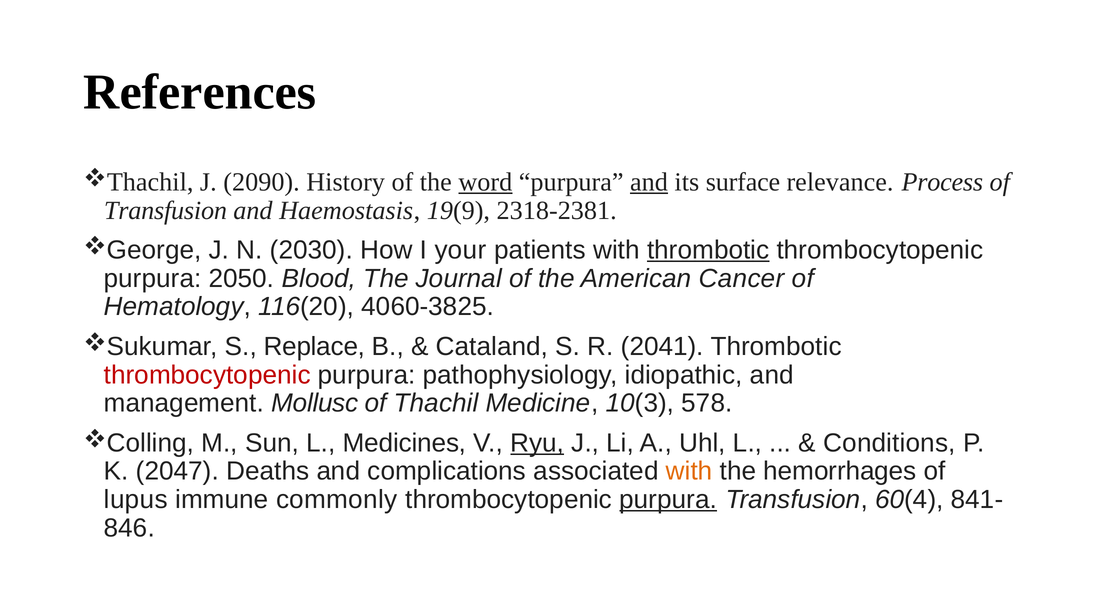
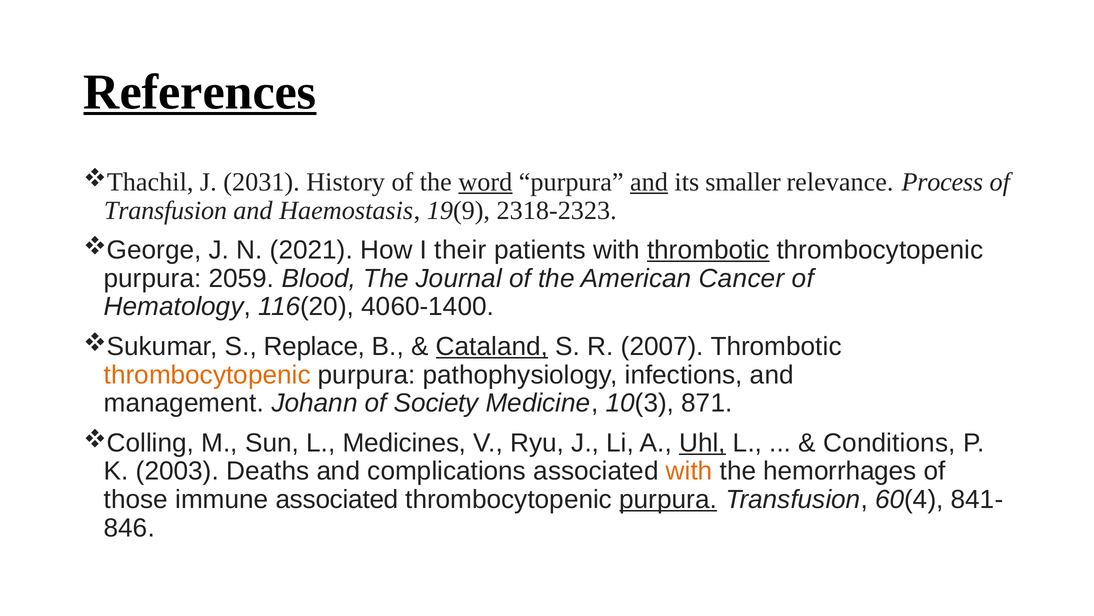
References underline: none -> present
2090: 2090 -> 2031
surface: surface -> smaller
2318-2381: 2318-2381 -> 2318-2323
2030: 2030 -> 2021
your: your -> their
2050: 2050 -> 2059
4060-3825: 4060-3825 -> 4060-1400
Cataland underline: none -> present
2041: 2041 -> 2007
thrombocytopenic at (207, 374) colour: red -> orange
idiopathic: idiopathic -> infections
Mollusc: Mollusc -> Johann
Thachil: Thachil -> Society
578: 578 -> 871
Ryu underline: present -> none
Uhl underline: none -> present
2047: 2047 -> 2003
lupus: lupus -> those
immune commonly: commonly -> associated
